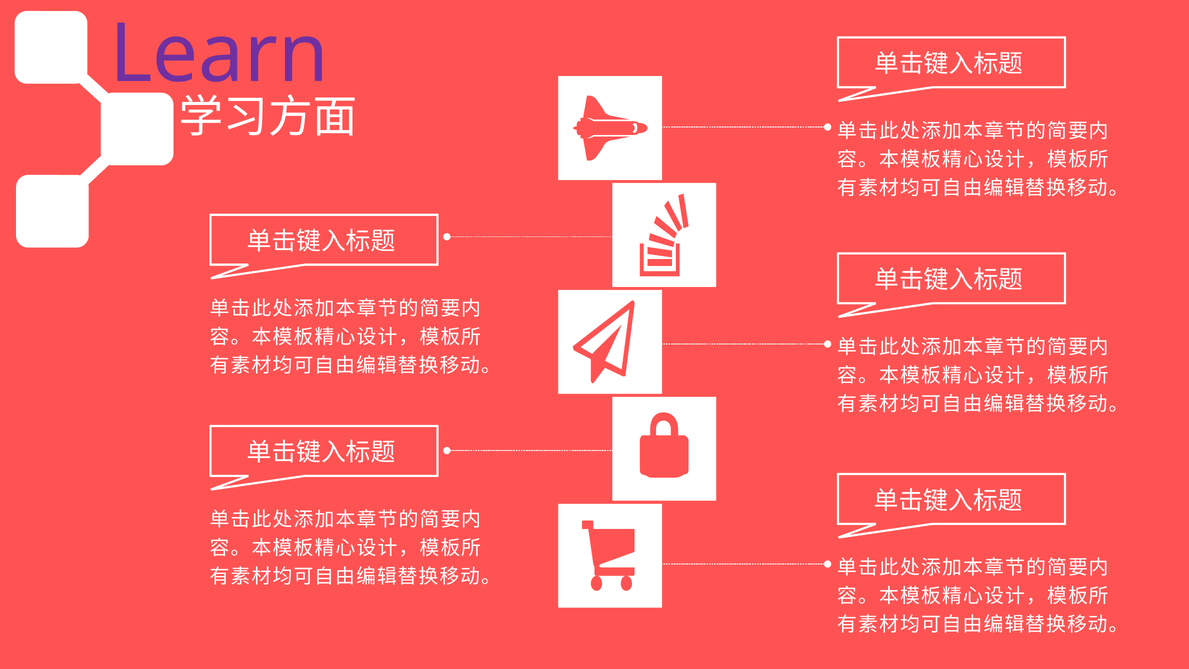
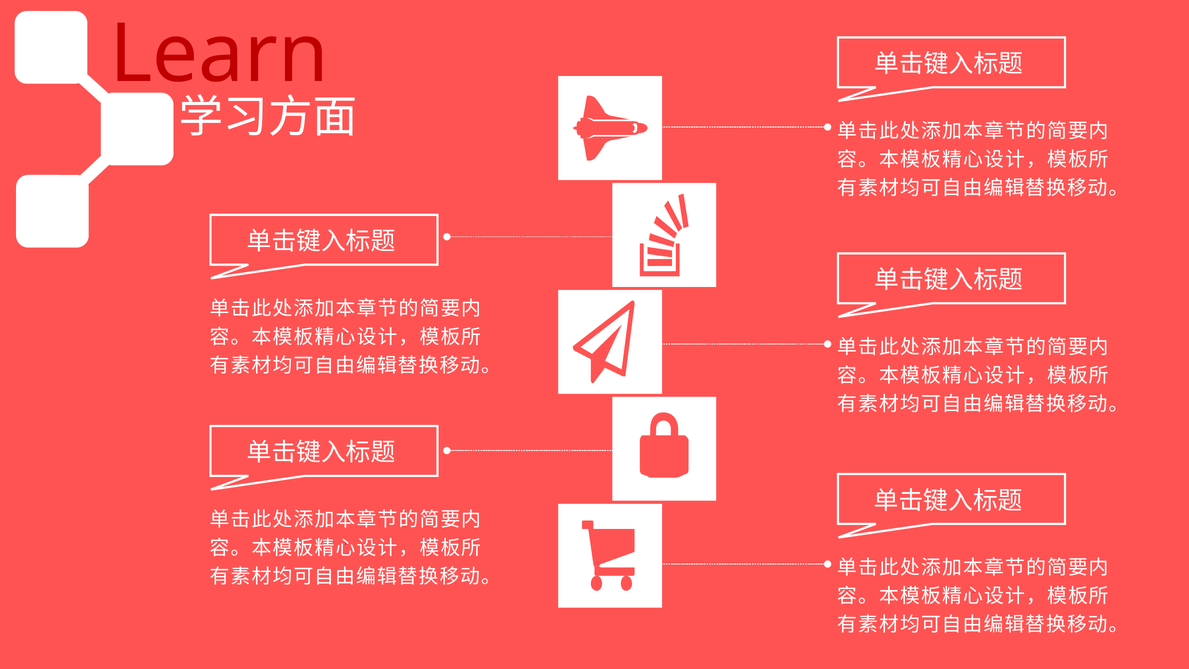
Learn colour: purple -> red
